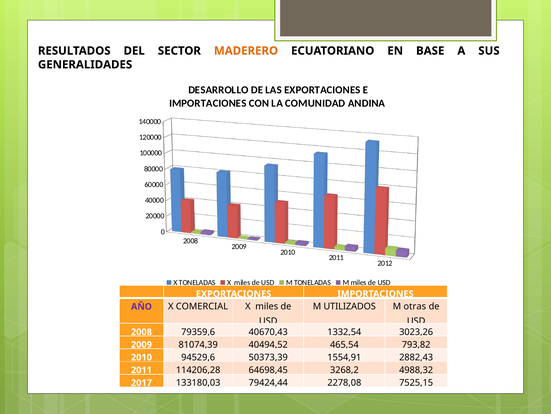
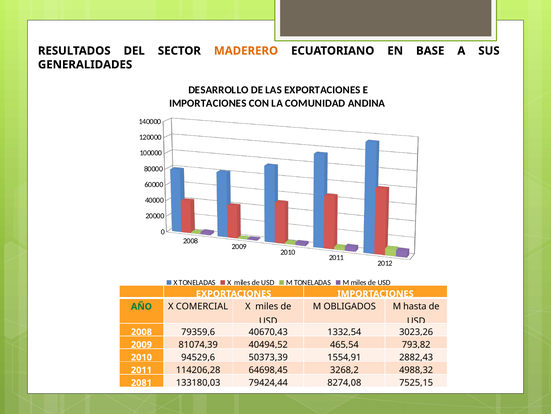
UTILIZADOS: UTILIZADOS -> OBLIGADOS
otras: otras -> hasta
AÑO colour: purple -> green
2017: 2017 -> 2081
2278,08: 2278,08 -> 8274,08
